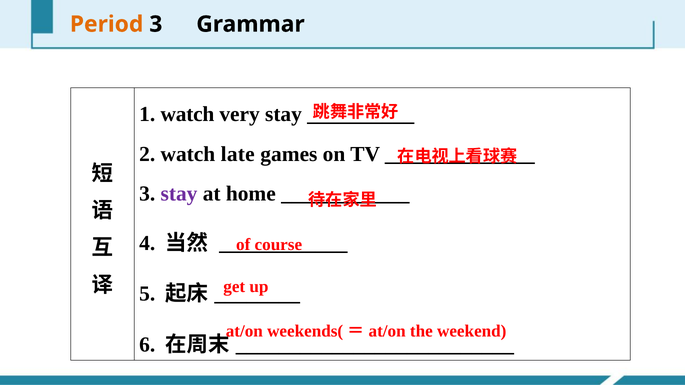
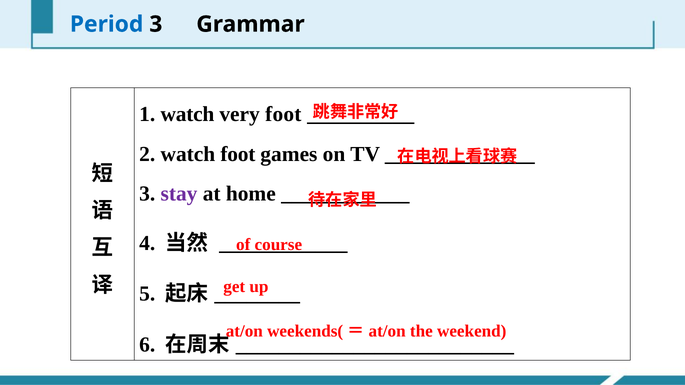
Period colour: orange -> blue
very stay: stay -> foot
watch late: late -> foot
